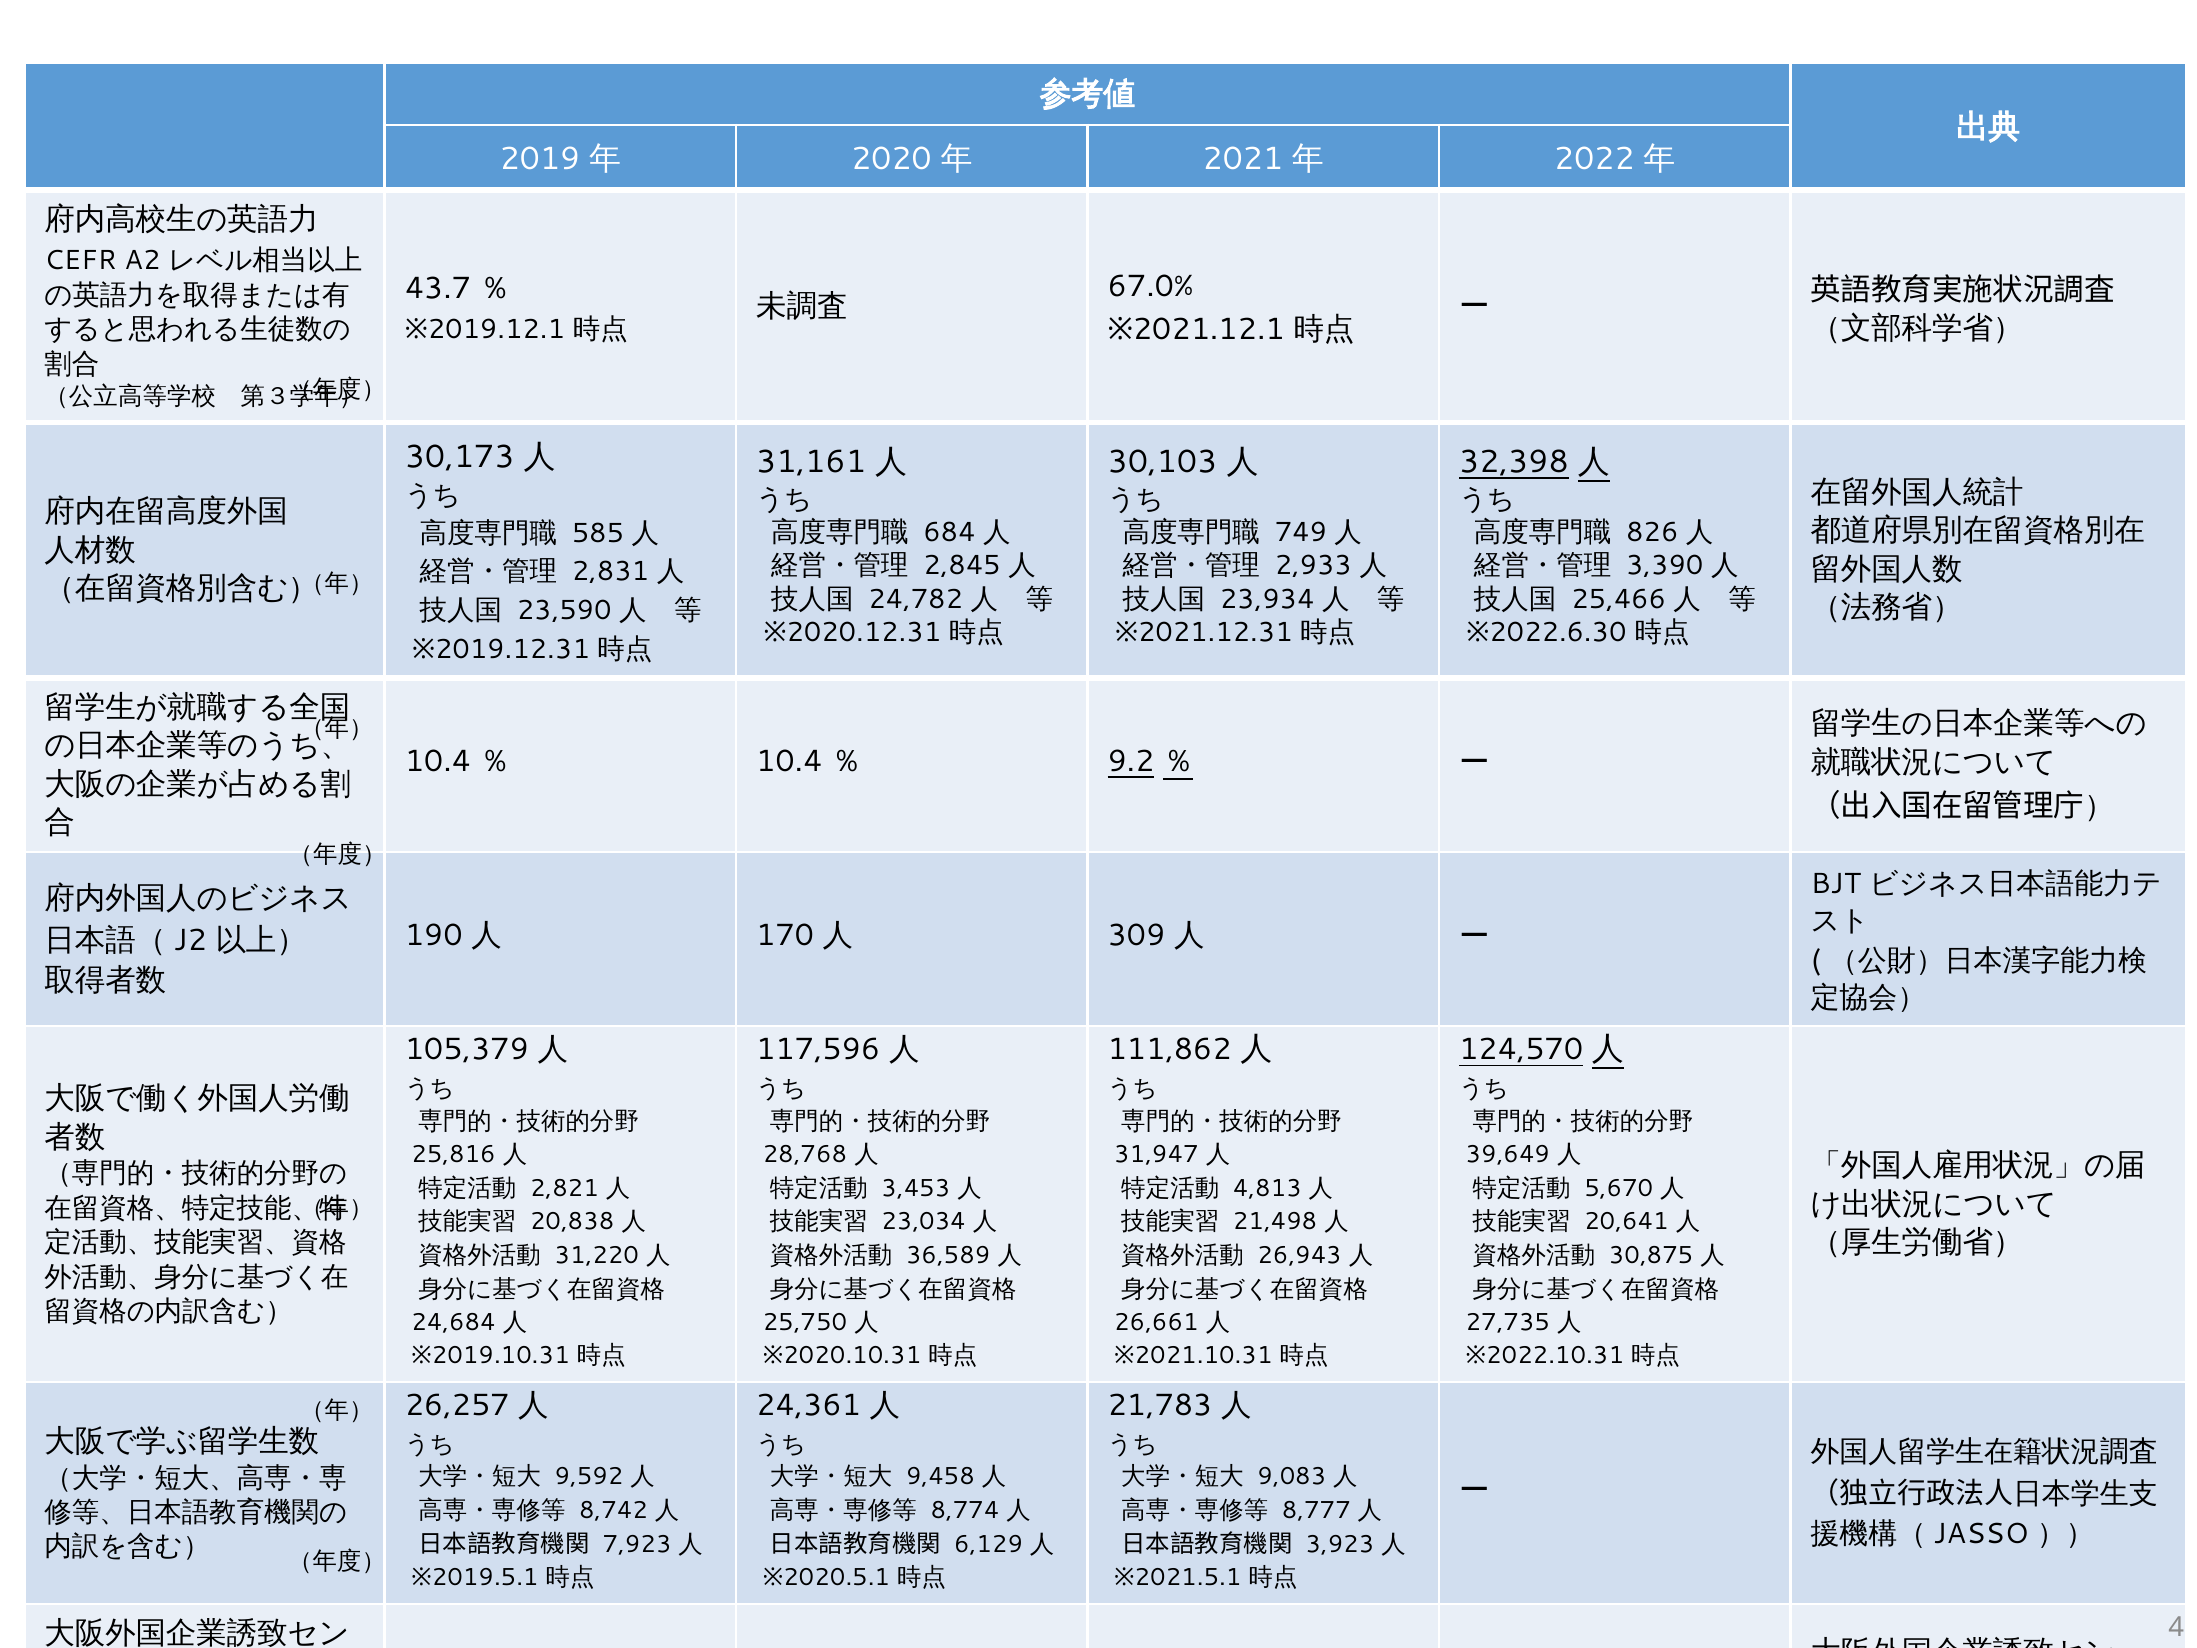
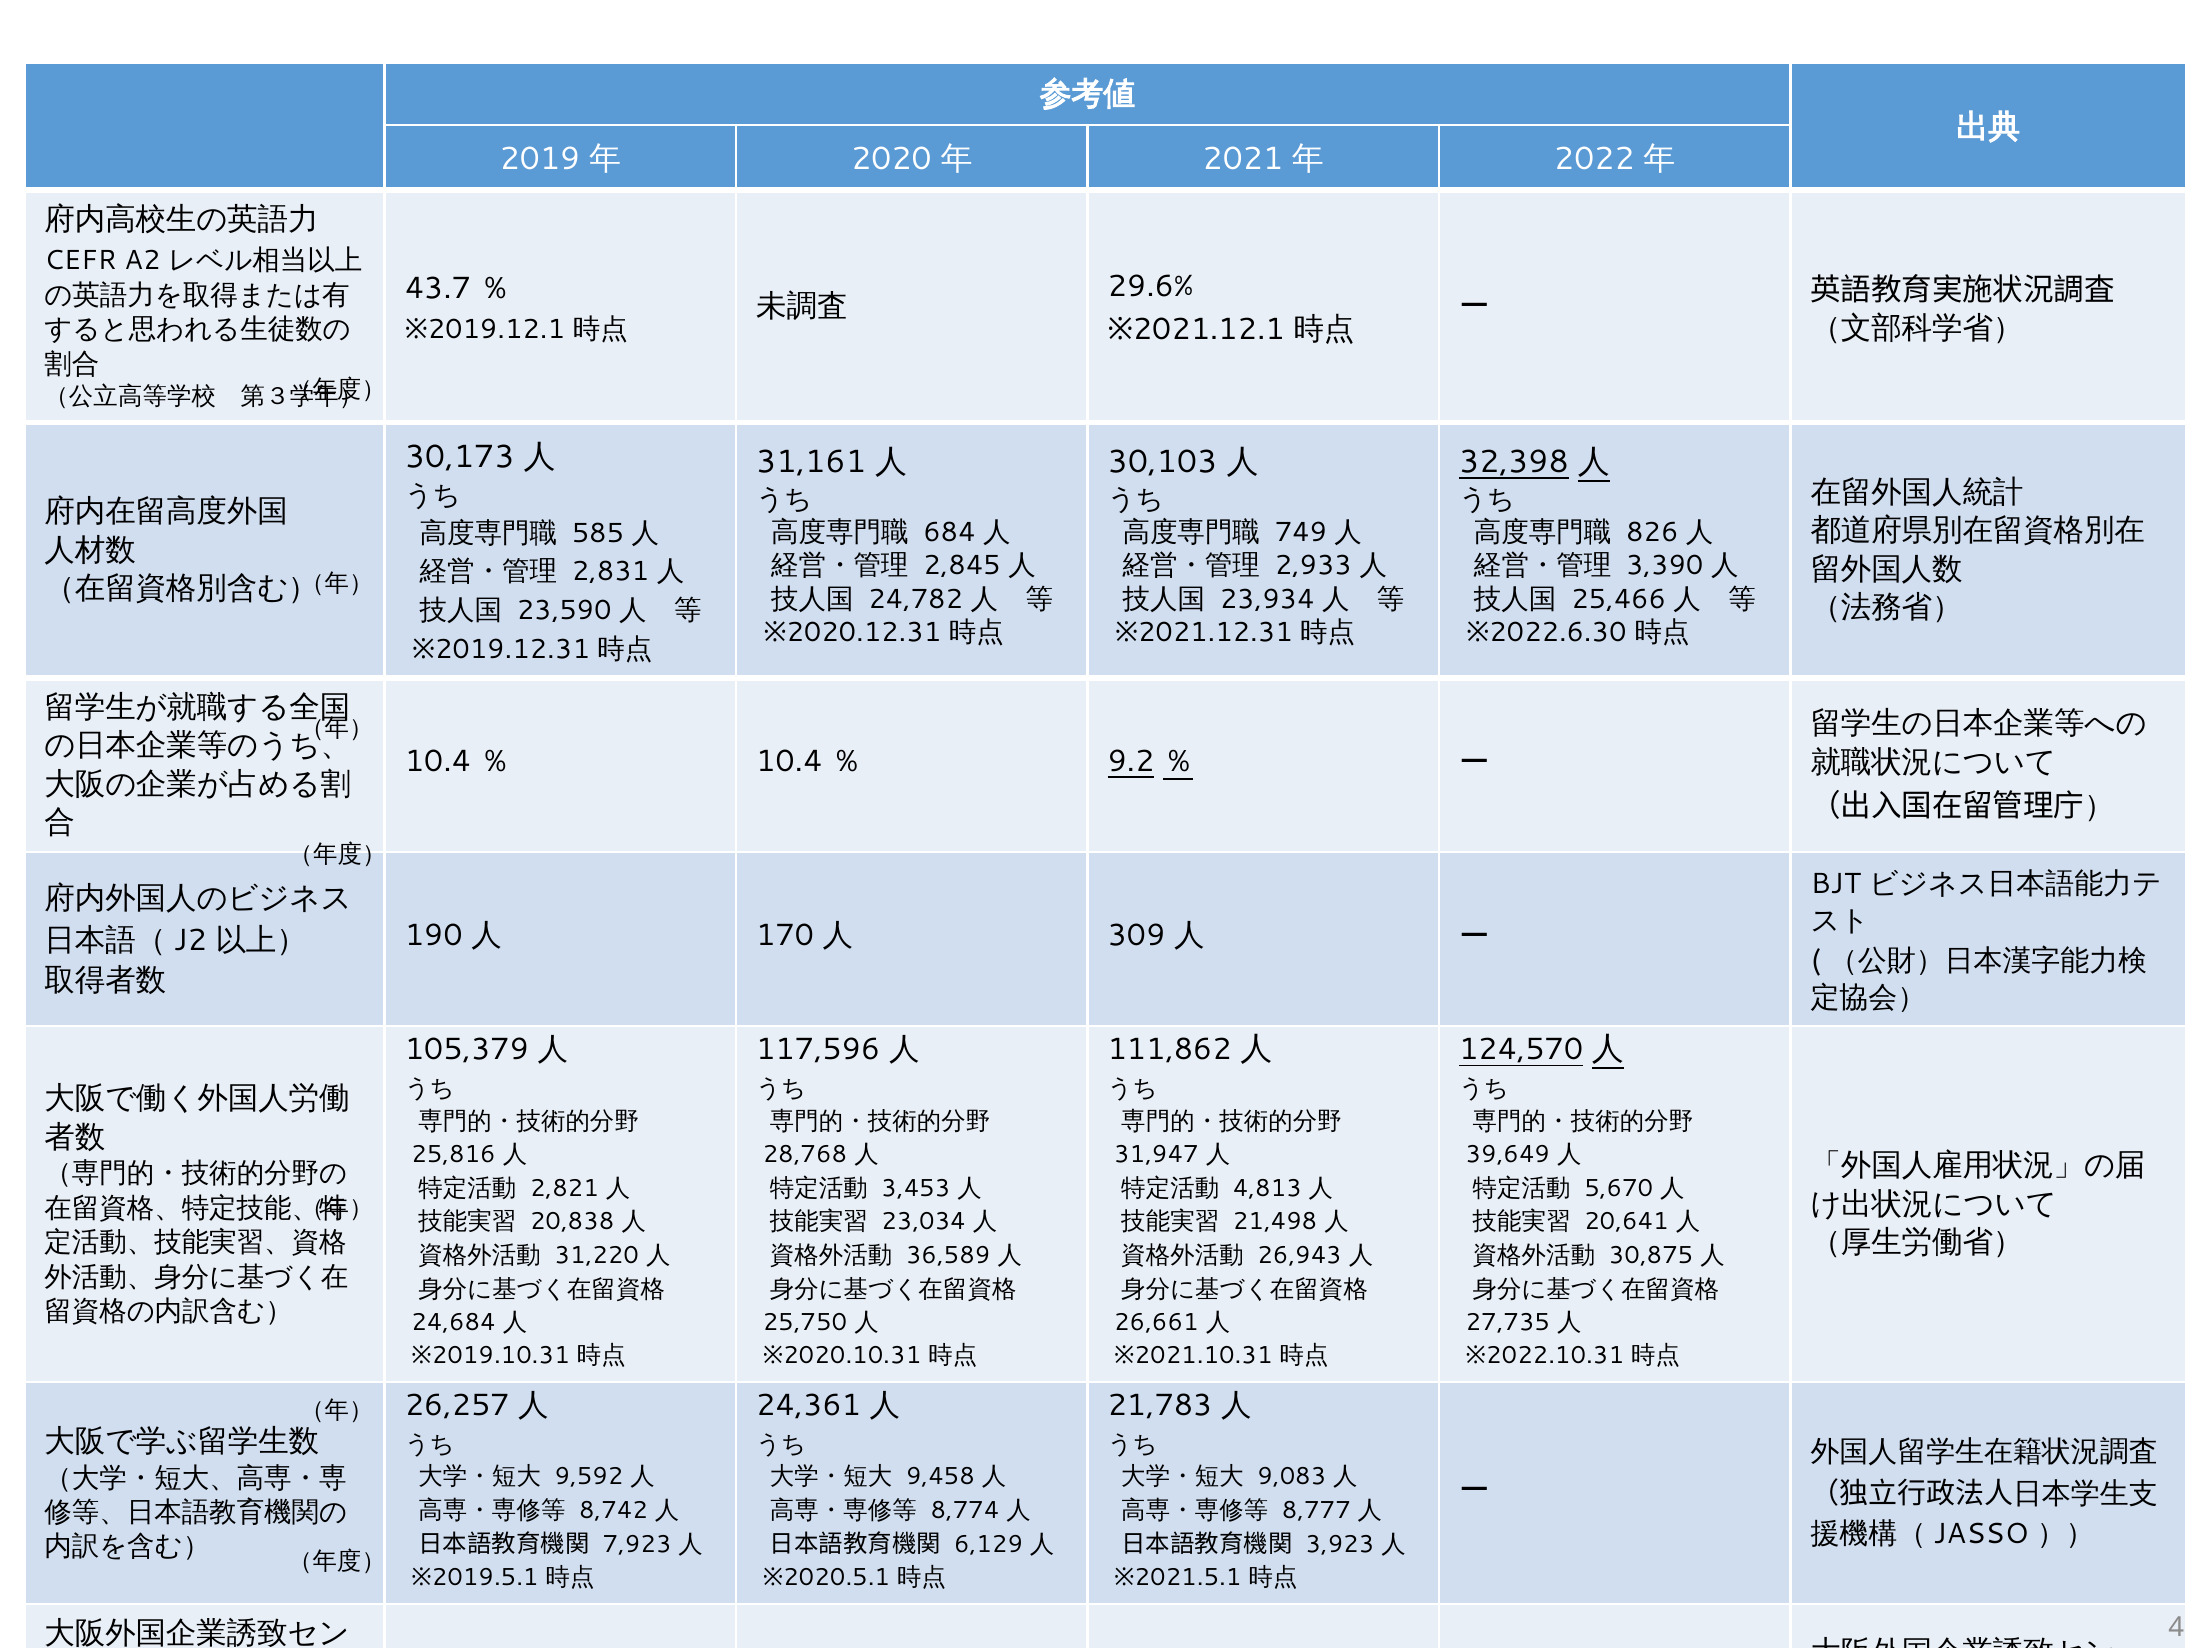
67.0%: 67.0% -> 29.6%
